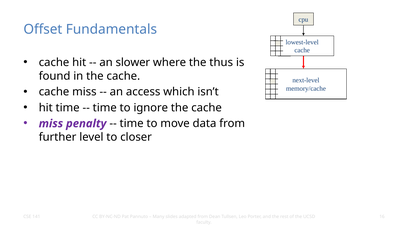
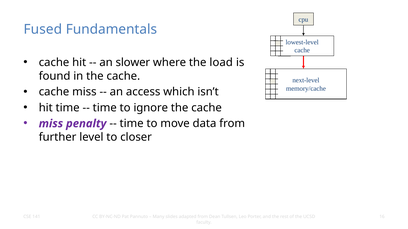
Offset: Offset -> Fused
thus: thus -> load
